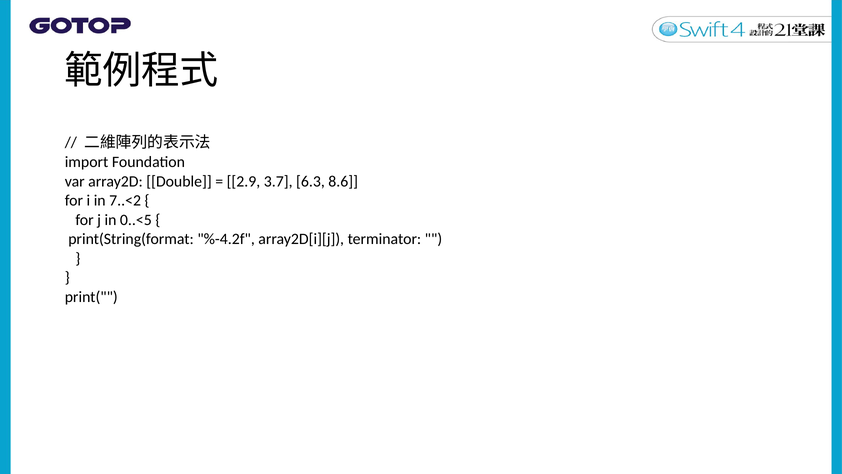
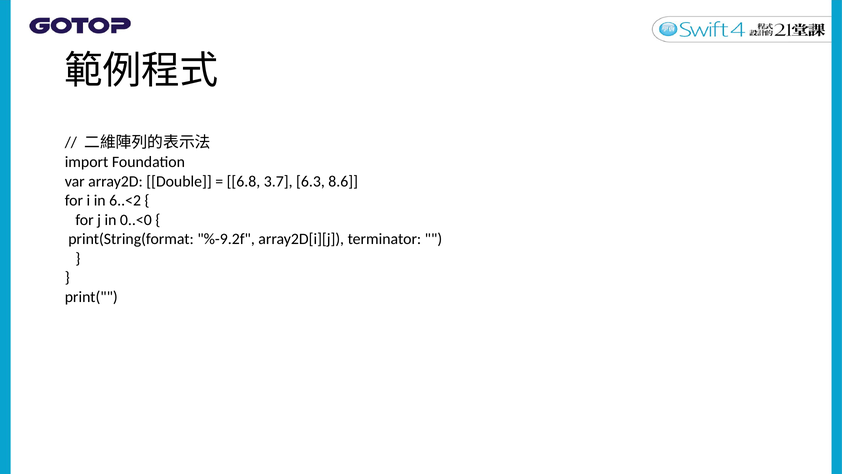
2.9: 2.9 -> 6.8
7..<2: 7..<2 -> 6..<2
0..<5: 0..<5 -> 0..<0
%-4.2f: %-4.2f -> %-9.2f
